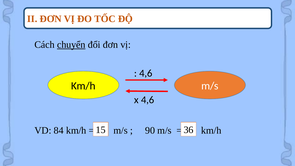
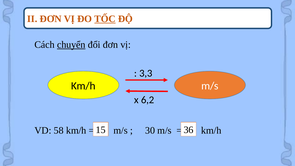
TỐC underline: none -> present
4,6 at (146, 73): 4,6 -> 3,3
x 4,6: 4,6 -> 6,2
84: 84 -> 58
90: 90 -> 30
